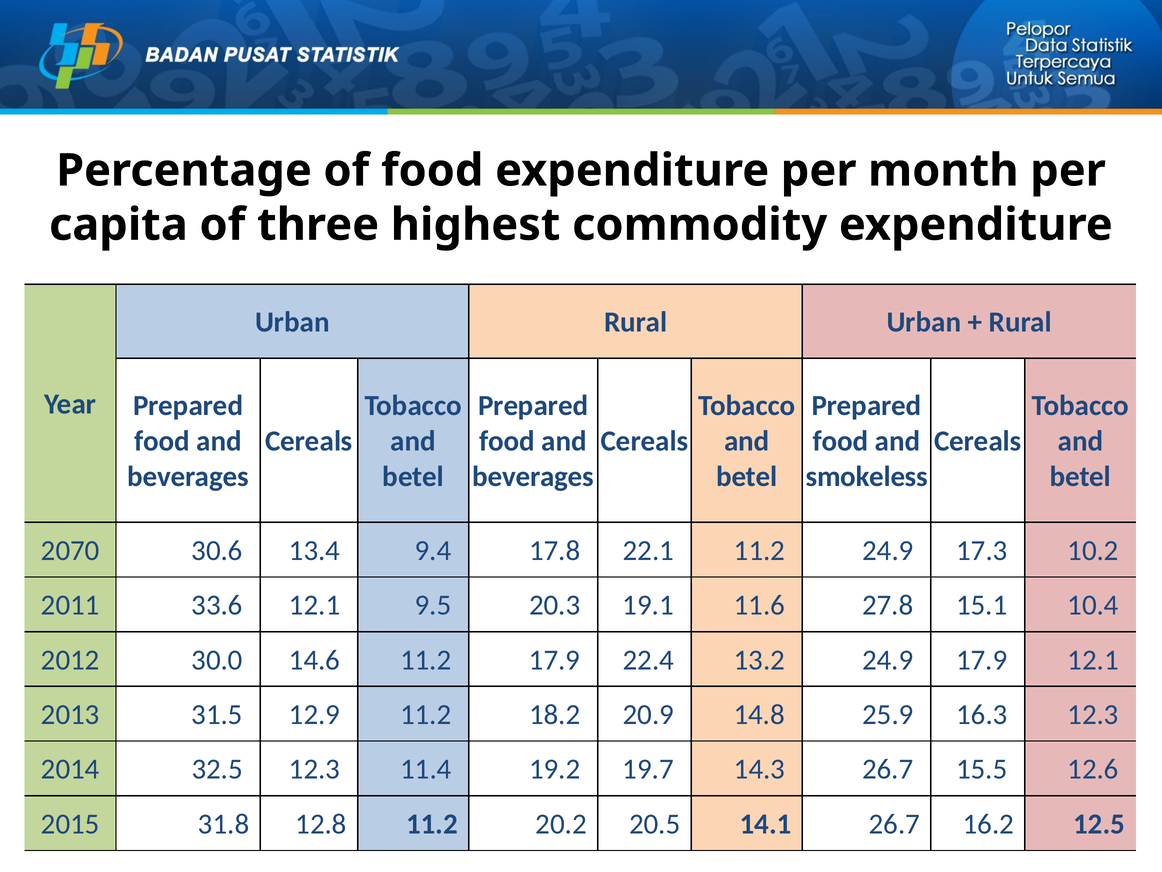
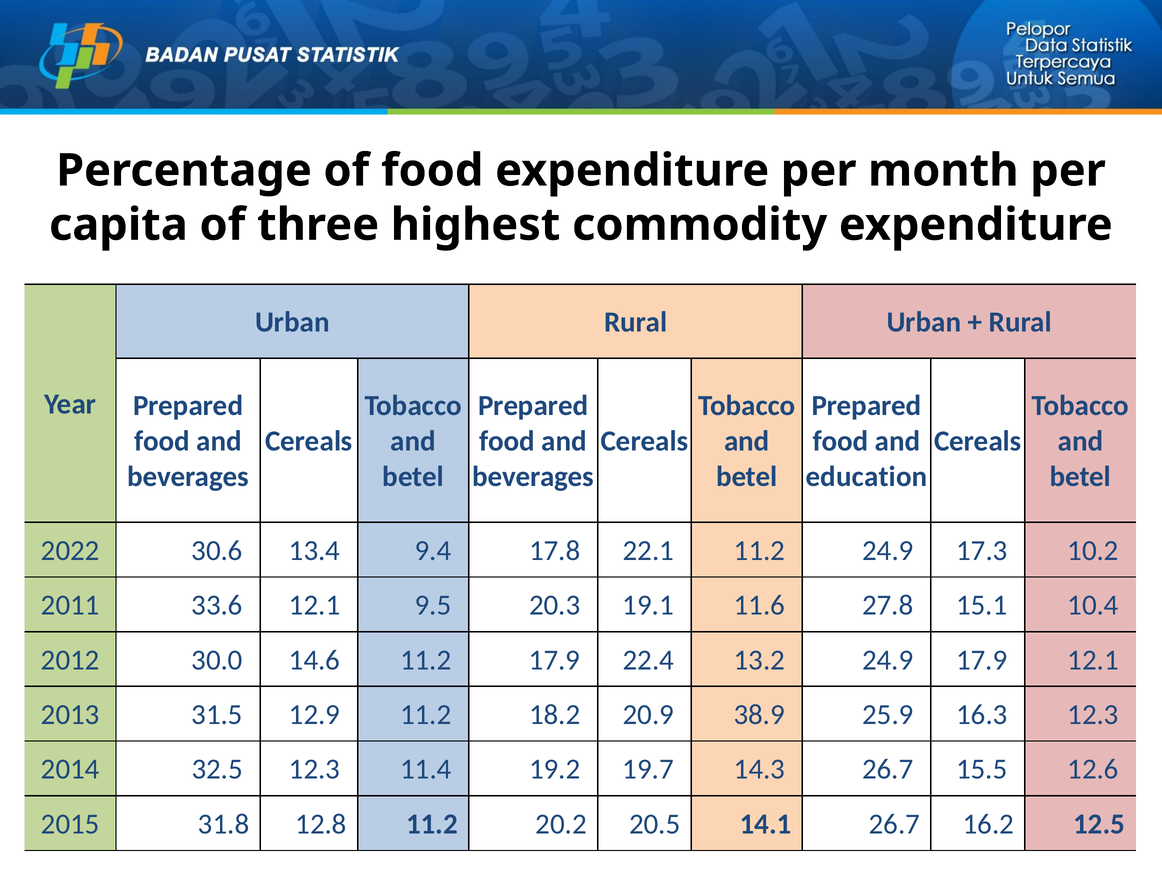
smokeless: smokeless -> education
2070: 2070 -> 2022
14.8: 14.8 -> 38.9
